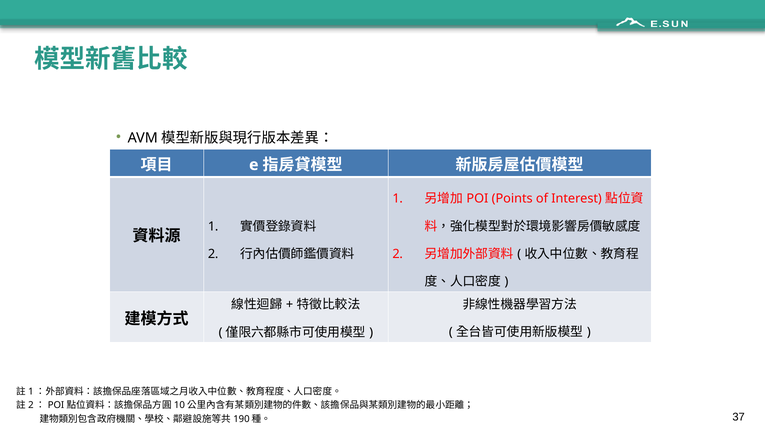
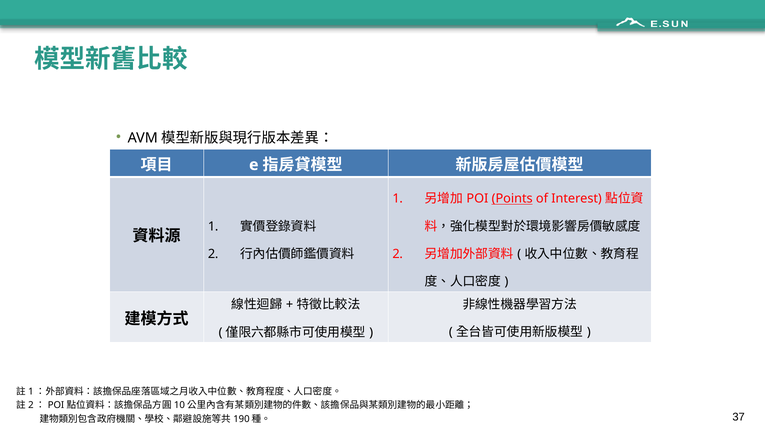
Points underline: none -> present
